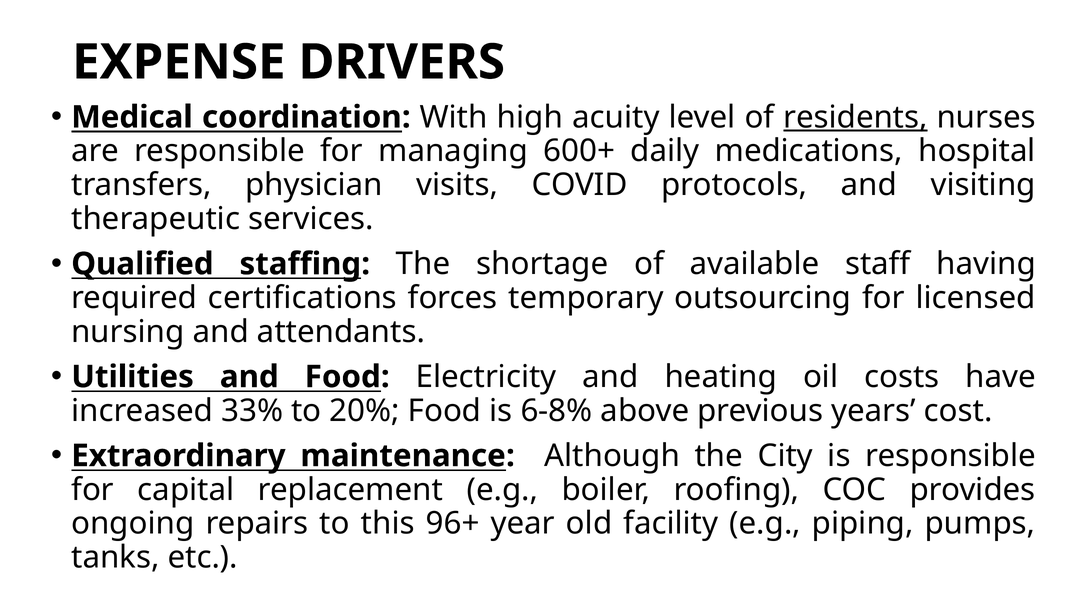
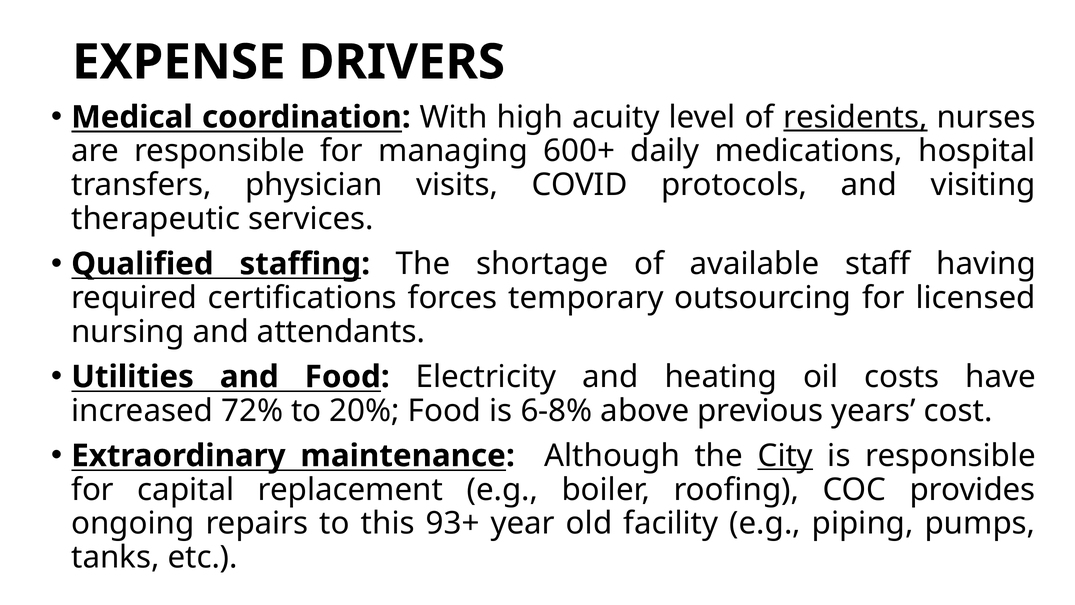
33%: 33% -> 72%
City underline: none -> present
96+: 96+ -> 93+
